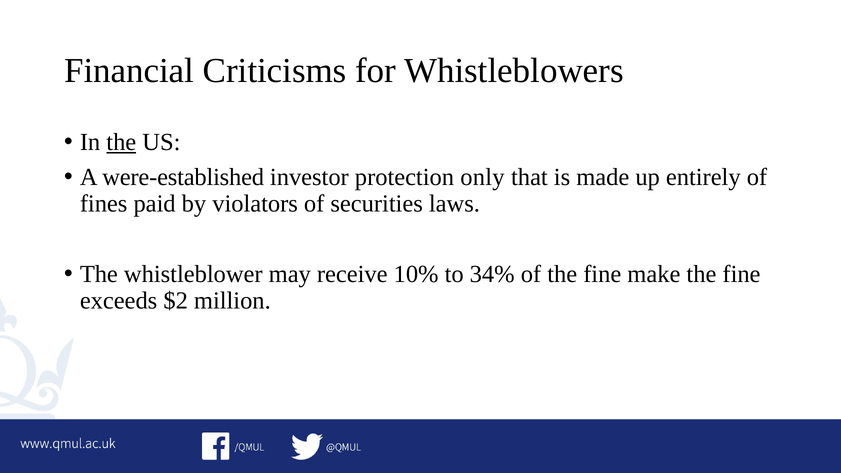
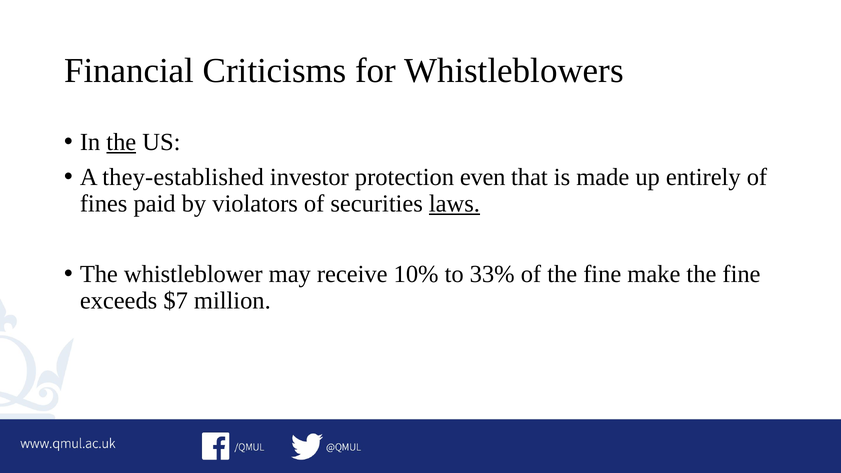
were-established: were-established -> they-established
only: only -> even
laws underline: none -> present
34%: 34% -> 33%
$2: $2 -> $7
